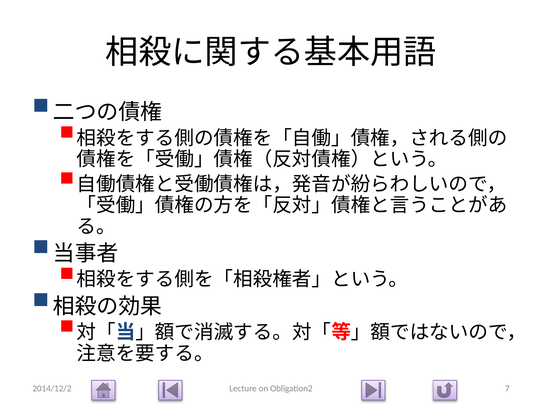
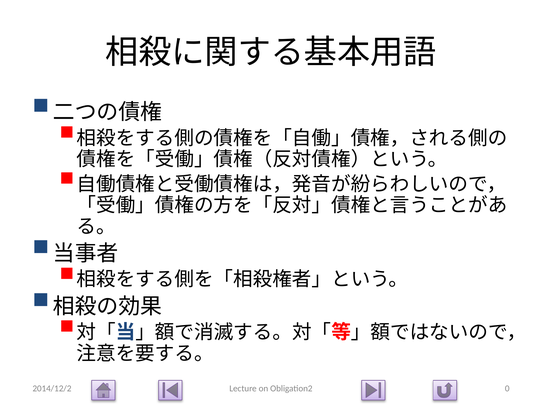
7: 7 -> 0
